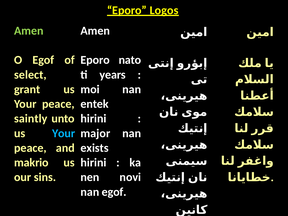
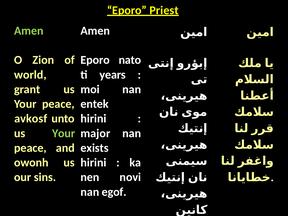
Logos: Logos -> Priest
O Egof: Egof -> Zion
select: select -> world
saintly: saintly -> avkosf
Your at (64, 133) colour: light blue -> light green
makrio: makrio -> owonh
